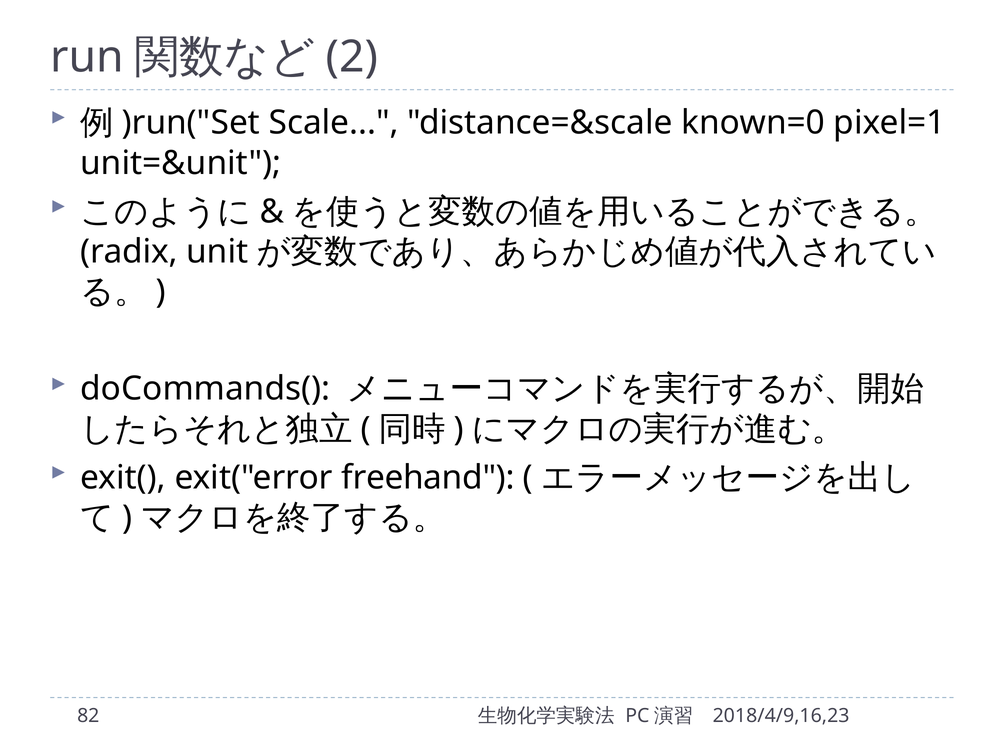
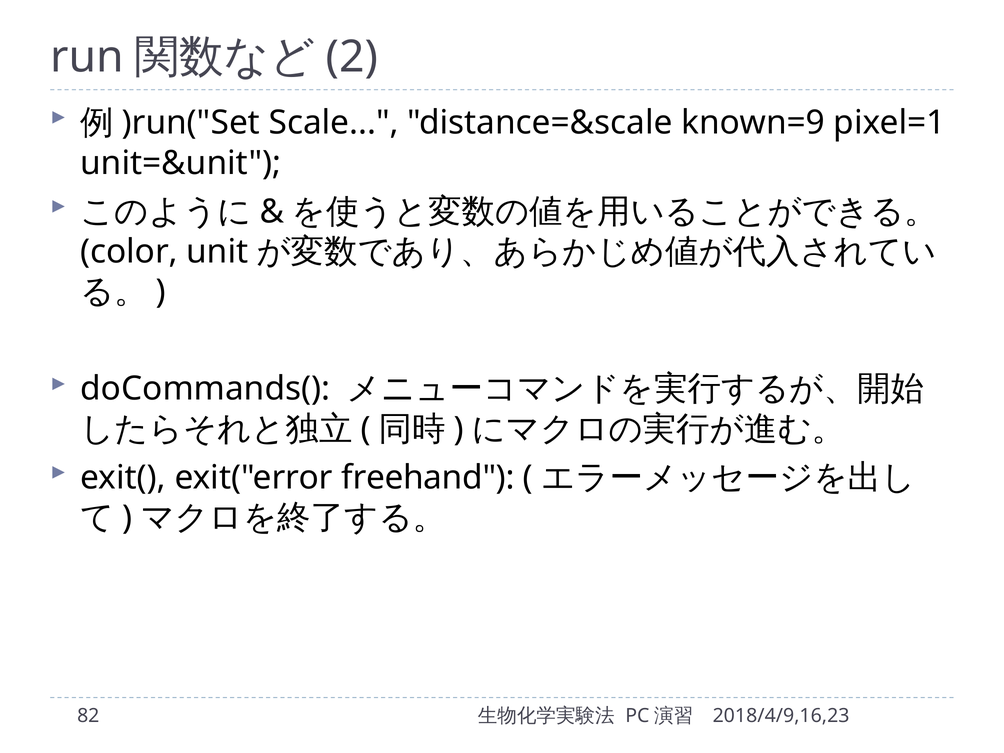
known=0: known=0 -> known=9
radix: radix -> color
